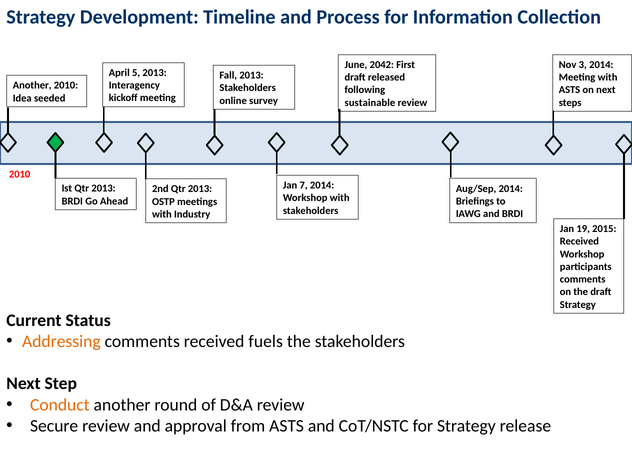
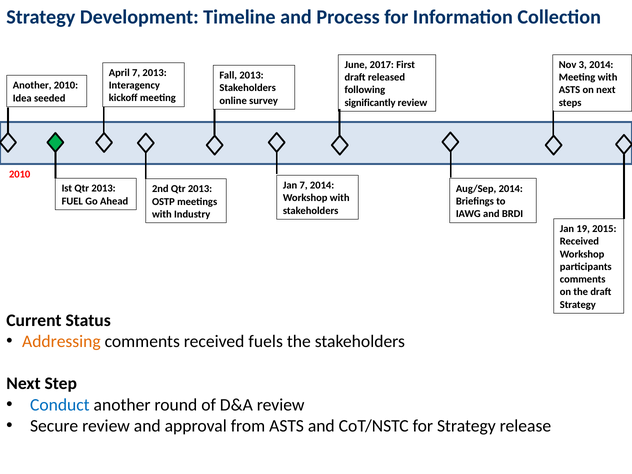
2042: 2042 -> 2017
April 5: 5 -> 7
sustainable: sustainable -> significantly
BRDI at (72, 201): BRDI -> FUEL
Conduct colour: orange -> blue
